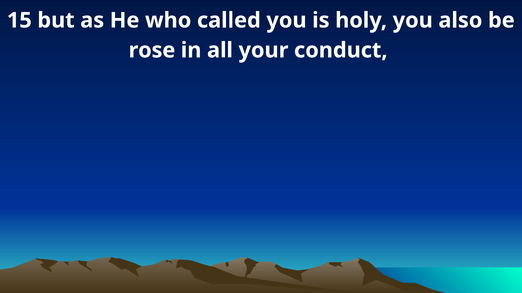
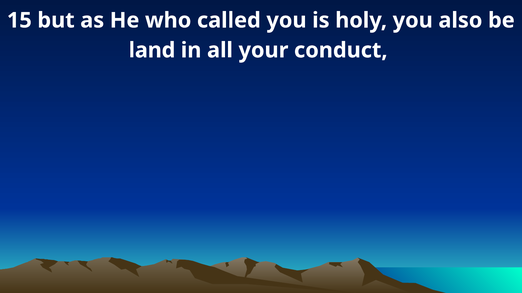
rose: rose -> land
